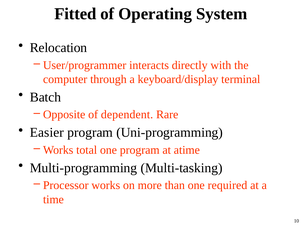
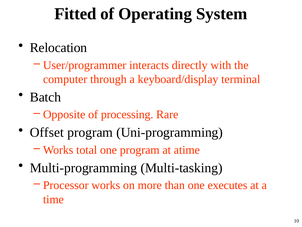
dependent: dependent -> processing
Easier: Easier -> Offset
required: required -> executes
